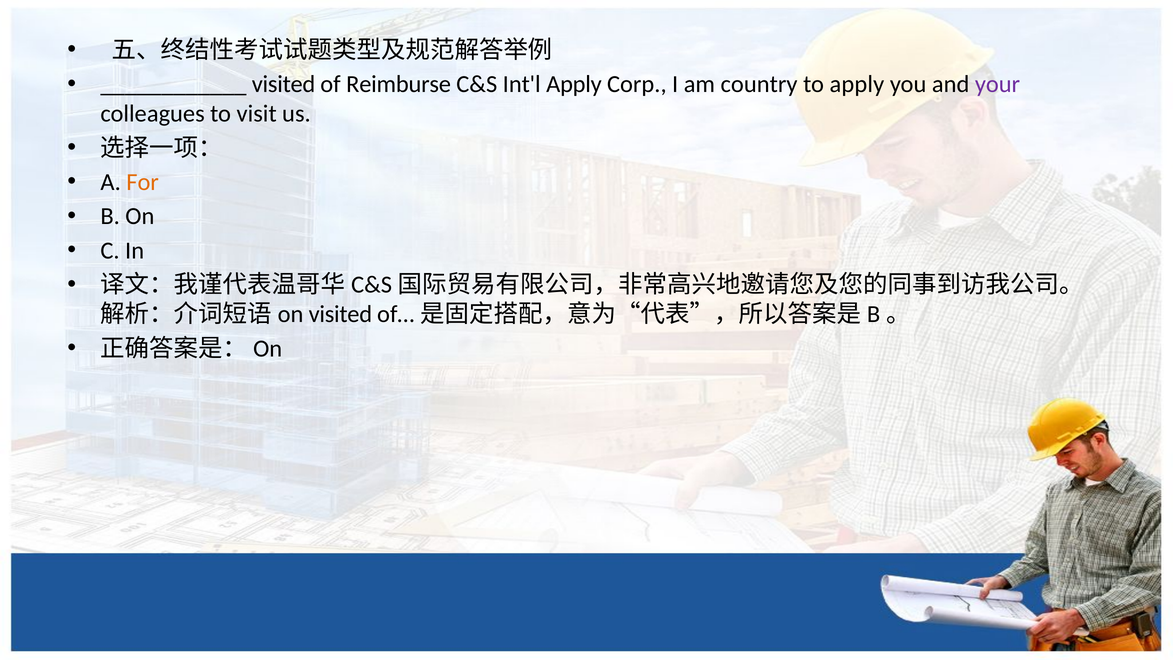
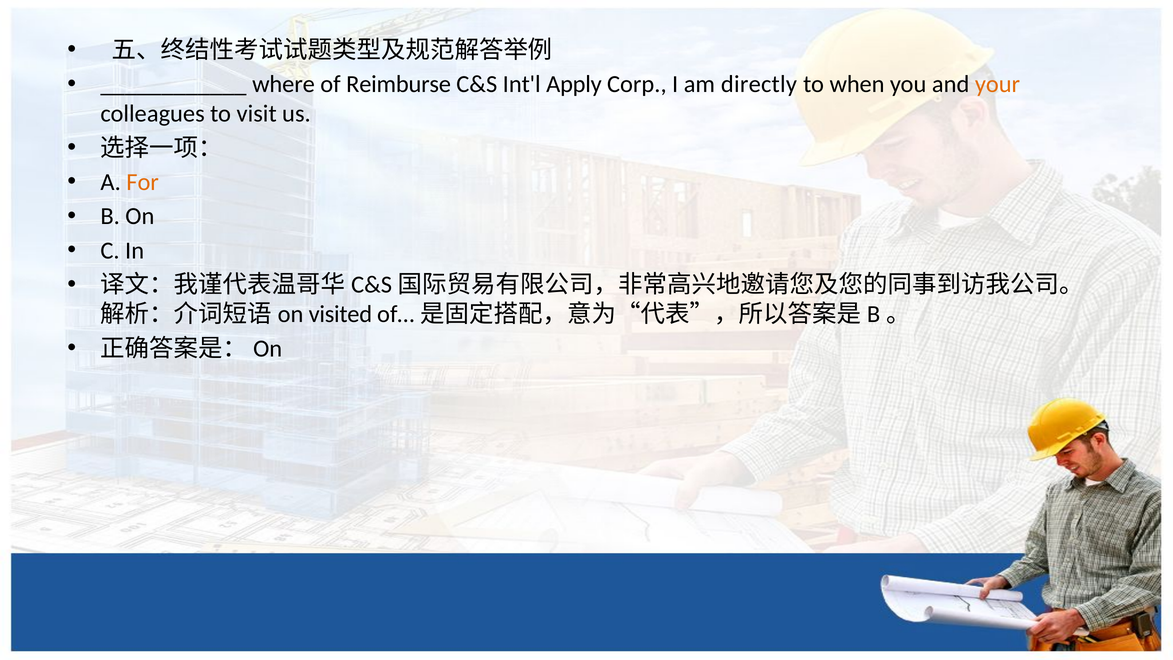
visited at (284, 84): visited -> where
country: country -> directly
to apply: apply -> when
your colour: purple -> orange
